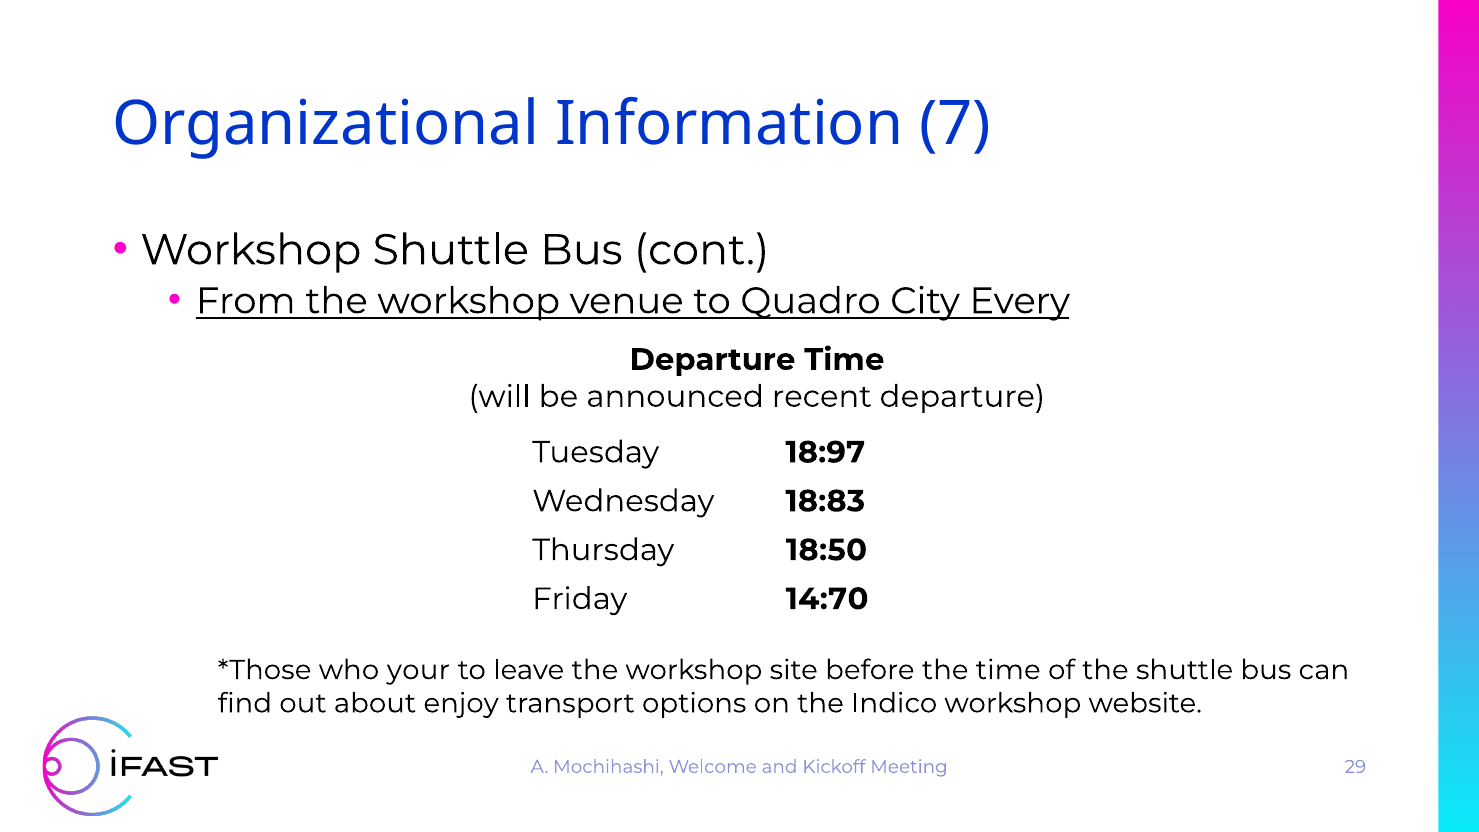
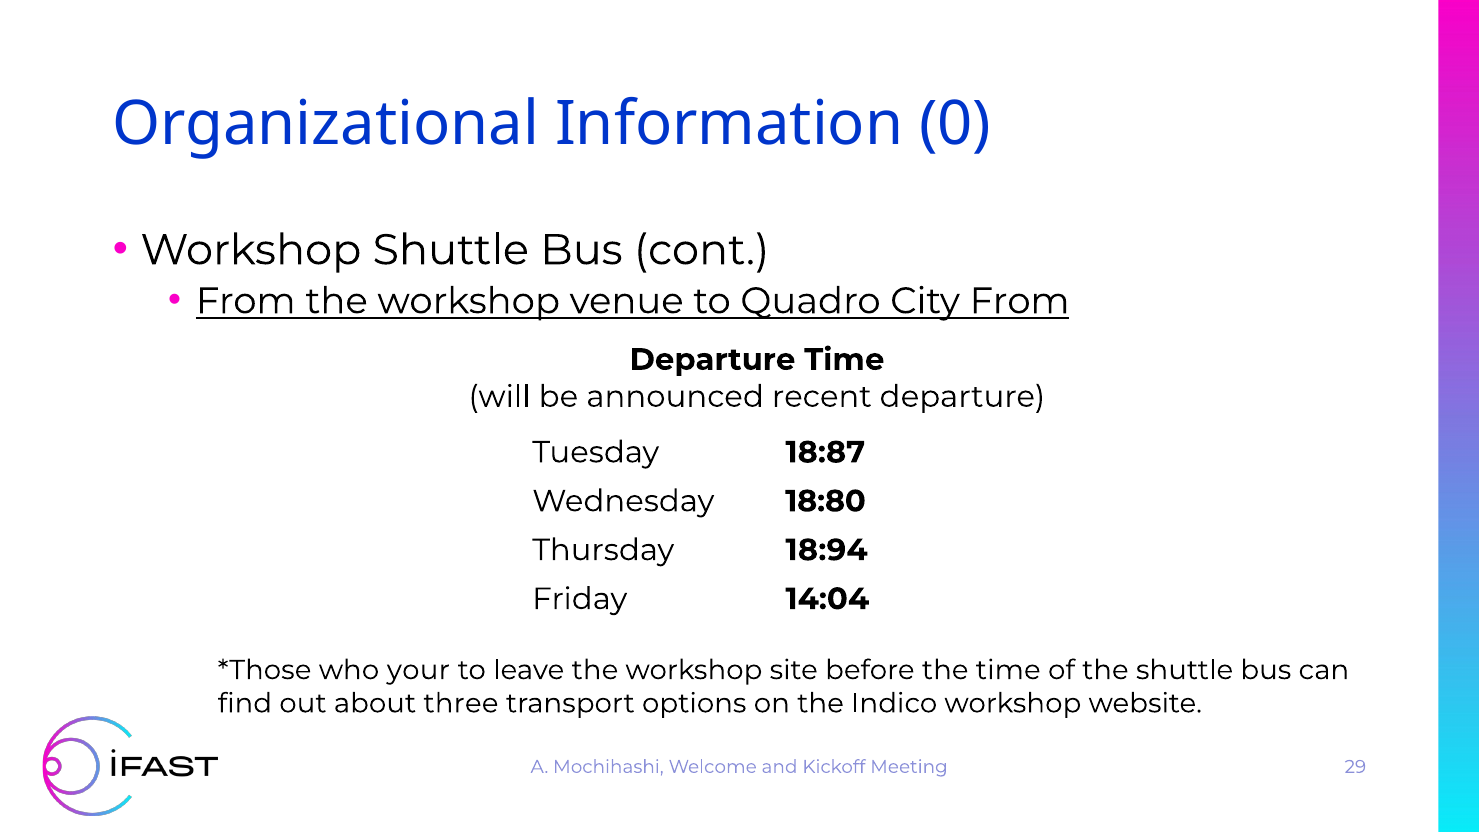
7: 7 -> 0
City Every: Every -> From
18:97: 18:97 -> 18:87
18:83: 18:83 -> 18:80
18:50: 18:50 -> 18:94
14:70: 14:70 -> 14:04
enjoy: enjoy -> three
